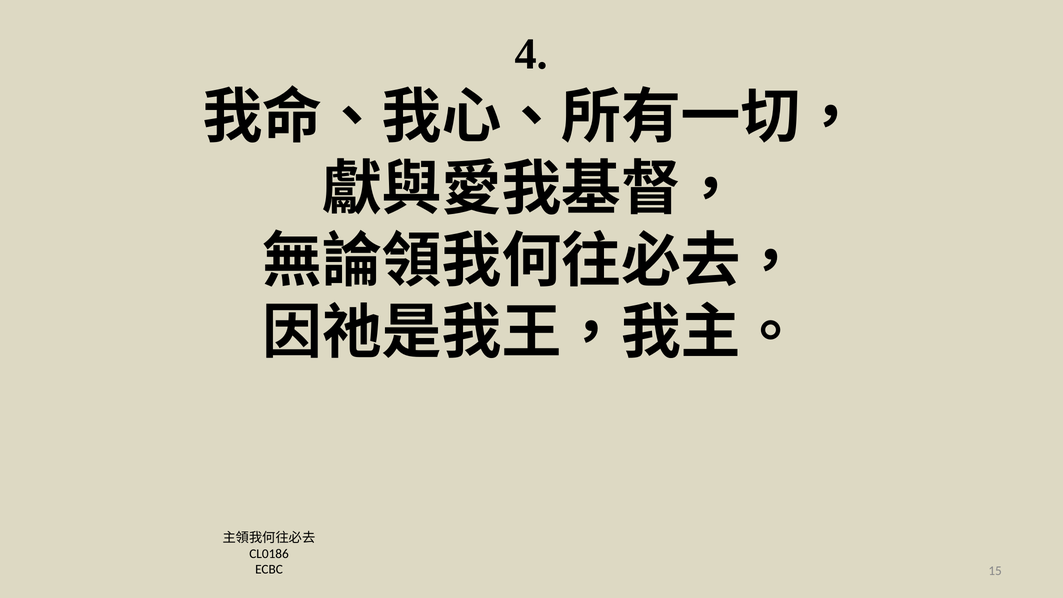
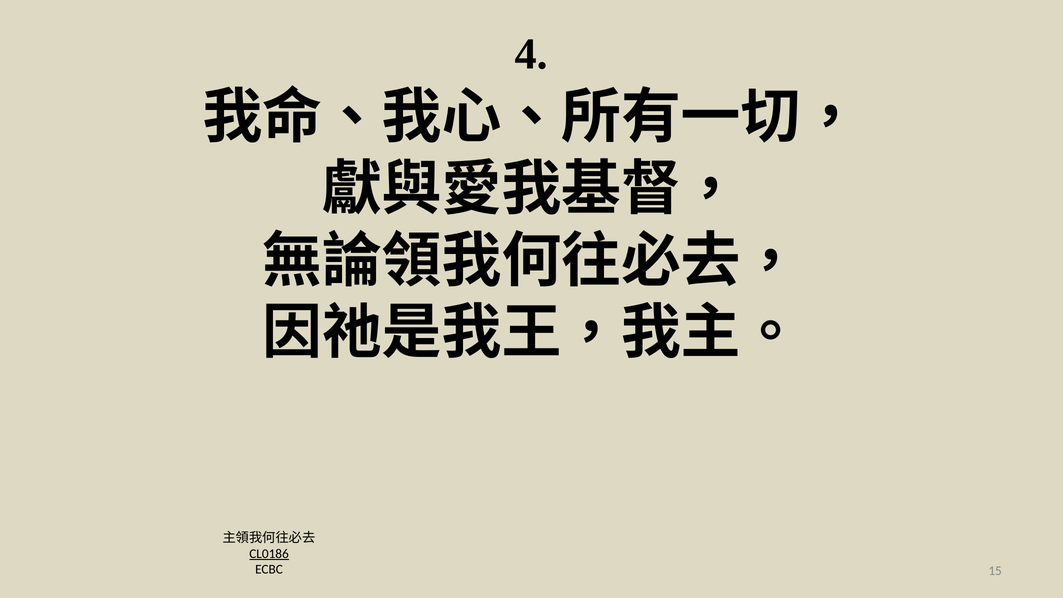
CL0186 underline: none -> present
